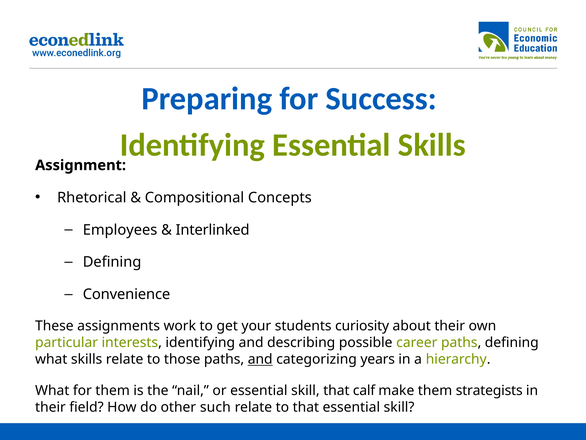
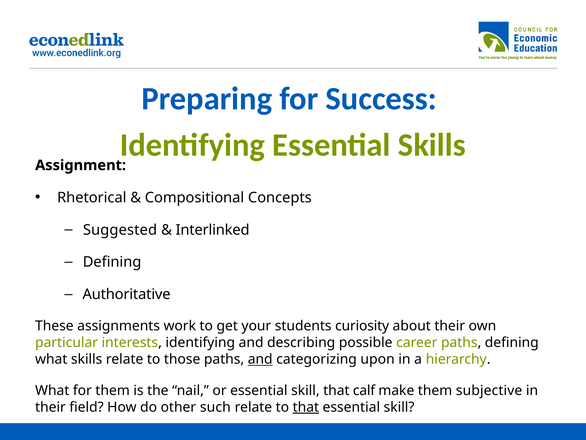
Employees: Employees -> Suggested
Convenience: Convenience -> Authoritative
years: years -> upon
strategists: strategists -> subjective
that at (306, 407) underline: none -> present
